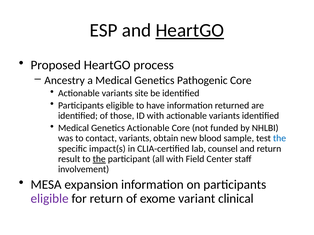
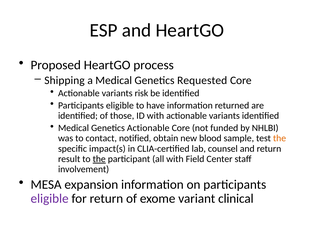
HeartGO at (190, 30) underline: present -> none
Ancestry: Ancestry -> Shipping
Pathogenic: Pathogenic -> Requested
site: site -> risk
contact variants: variants -> notified
the at (280, 139) colour: blue -> orange
